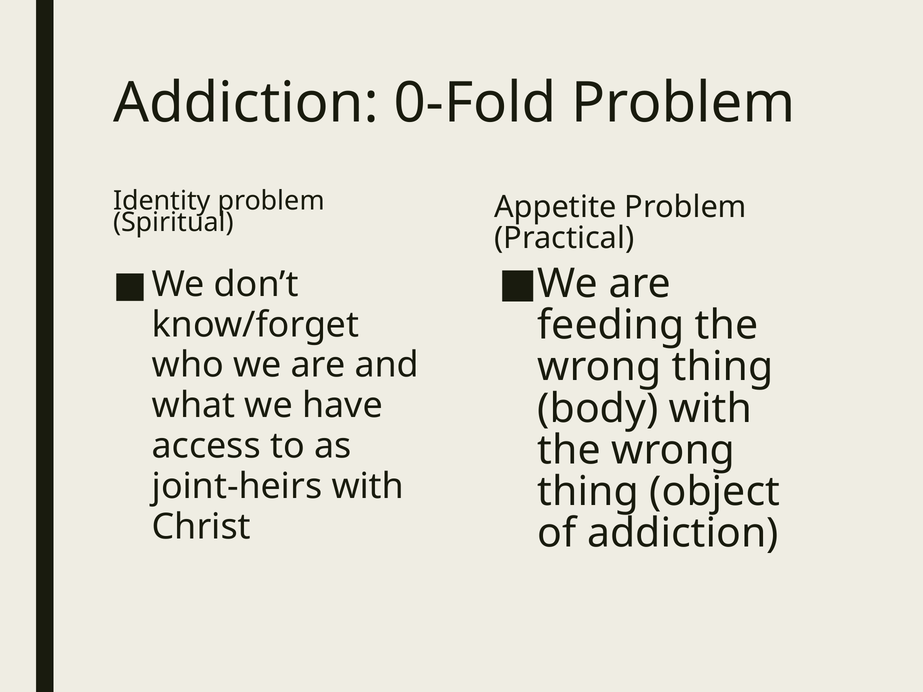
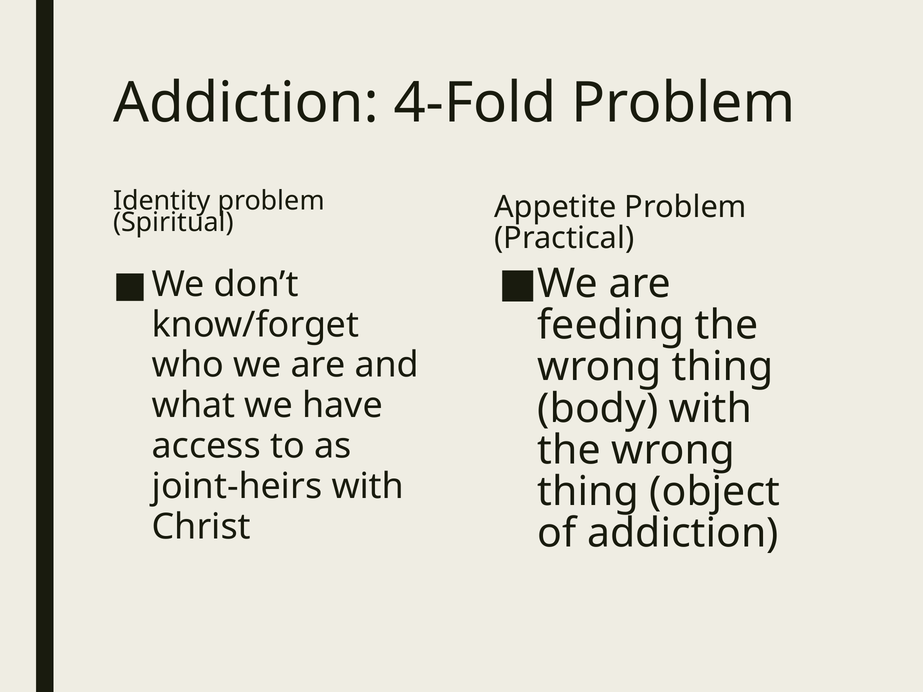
0-Fold: 0-Fold -> 4-Fold
